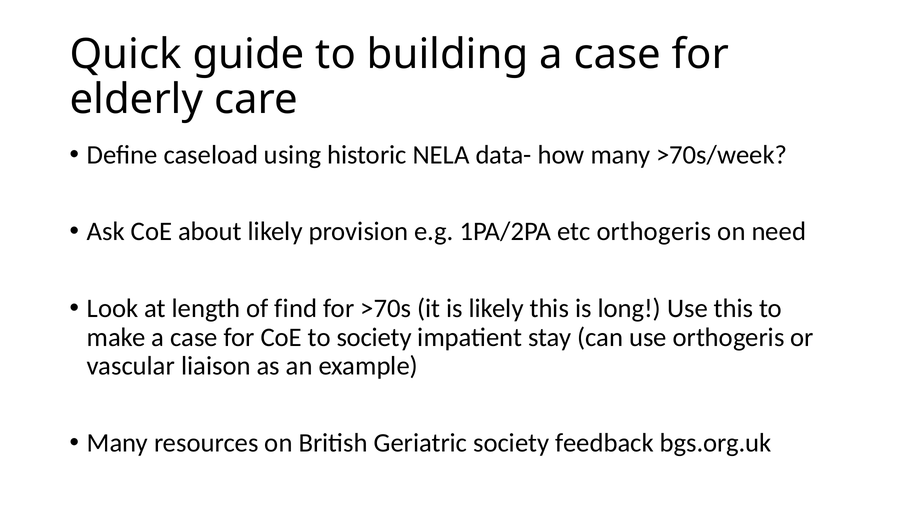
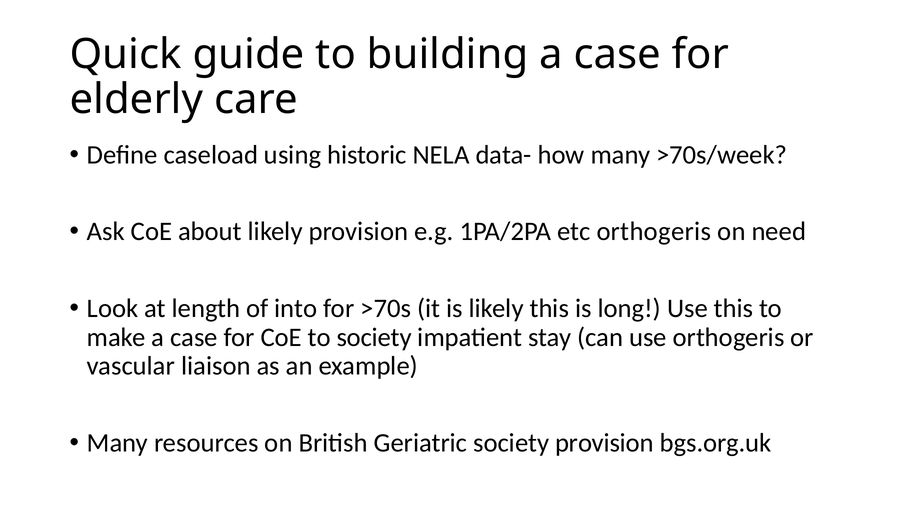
find: find -> into
society feedback: feedback -> provision
